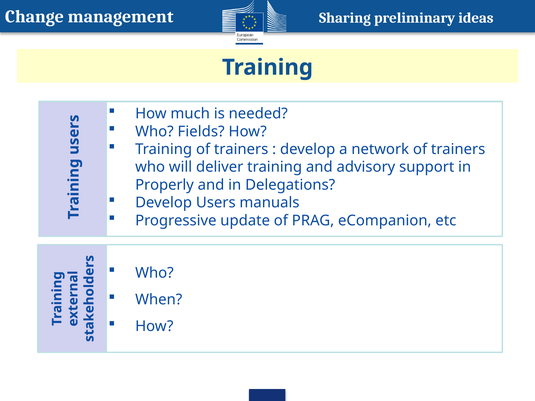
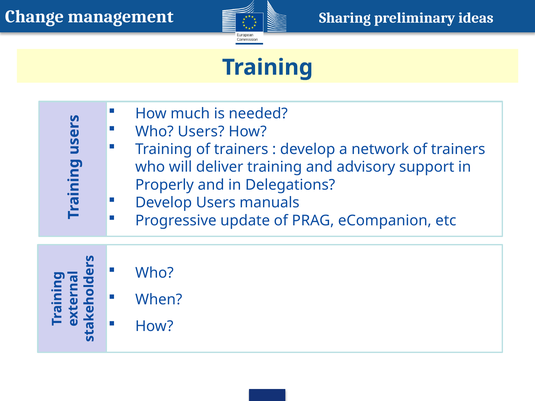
Who Fields: Fields -> Users
